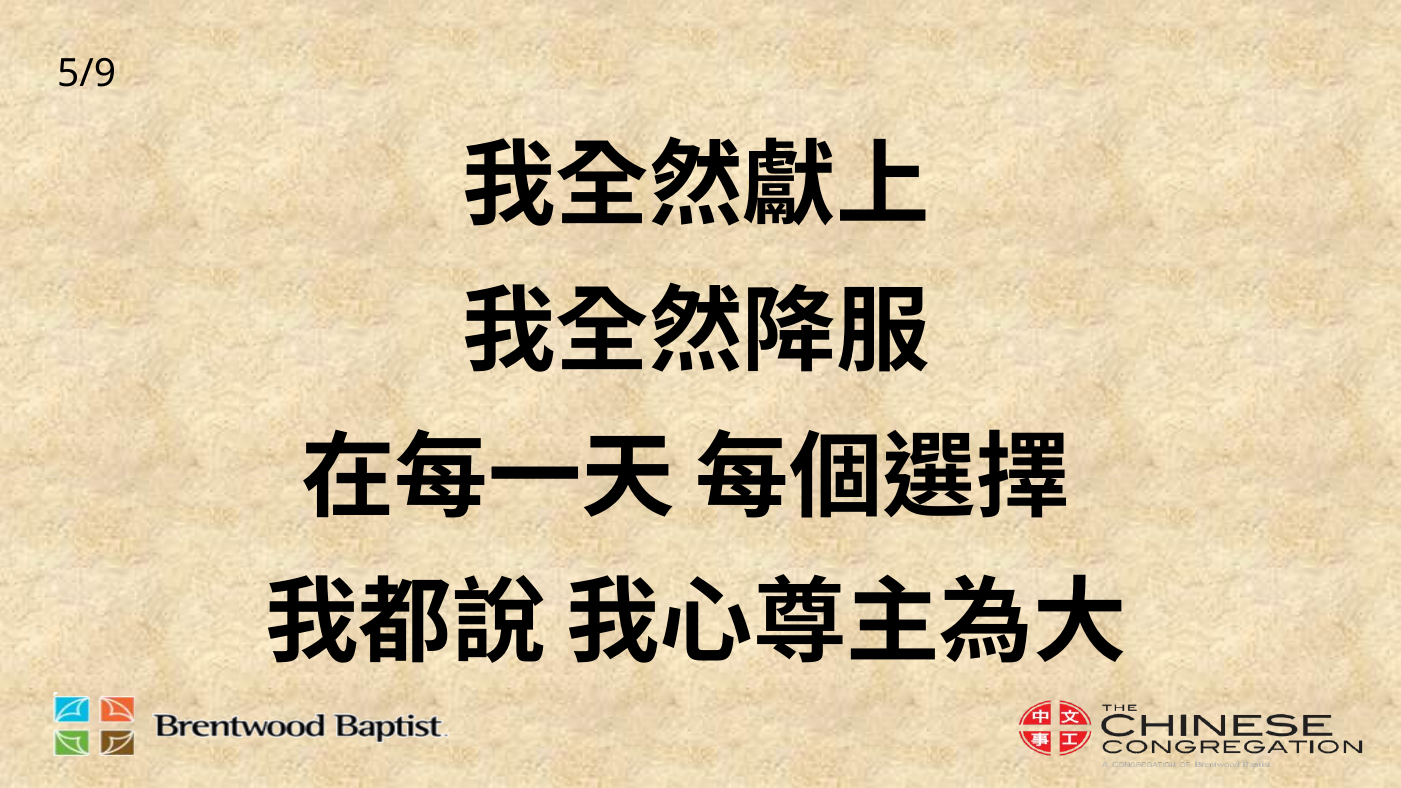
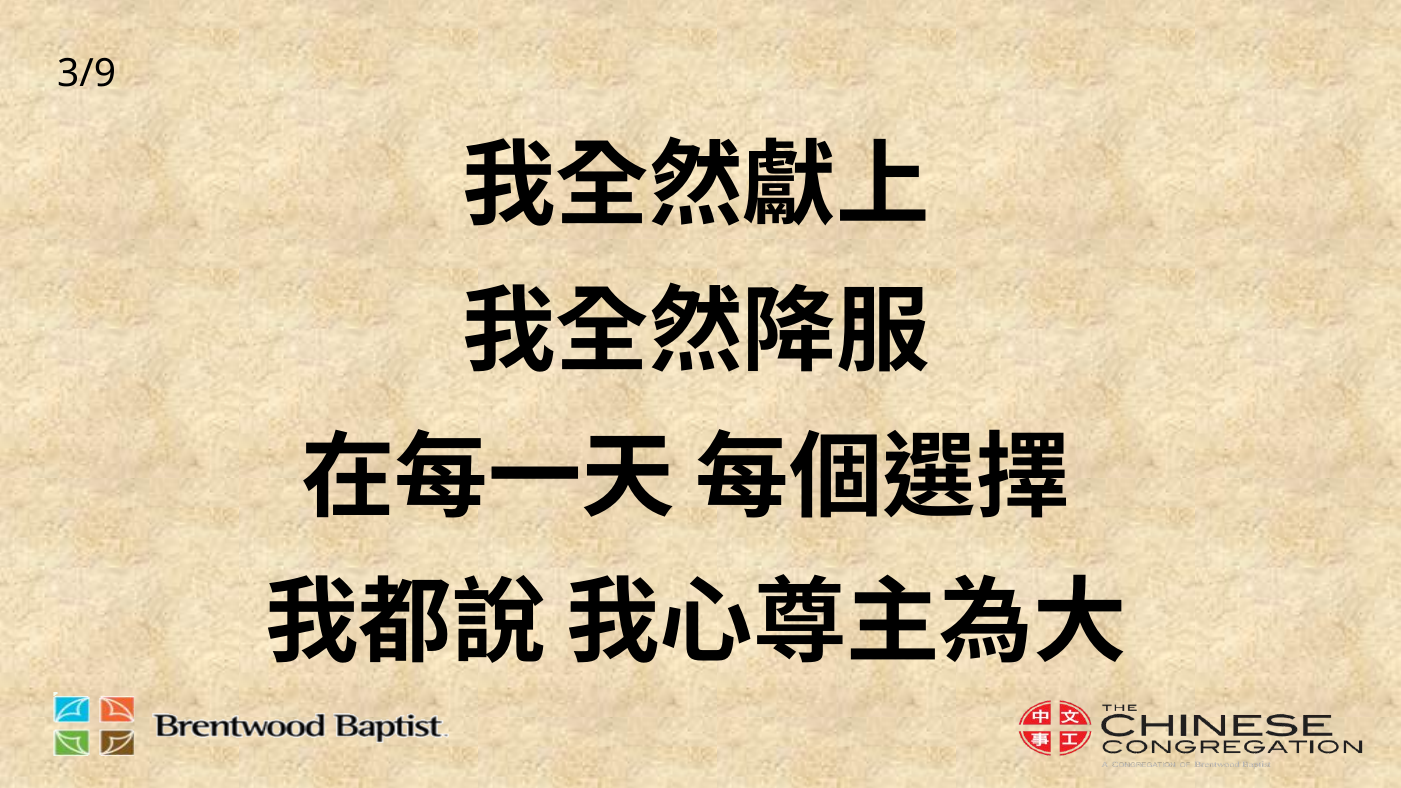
5/9: 5/9 -> 3/9
